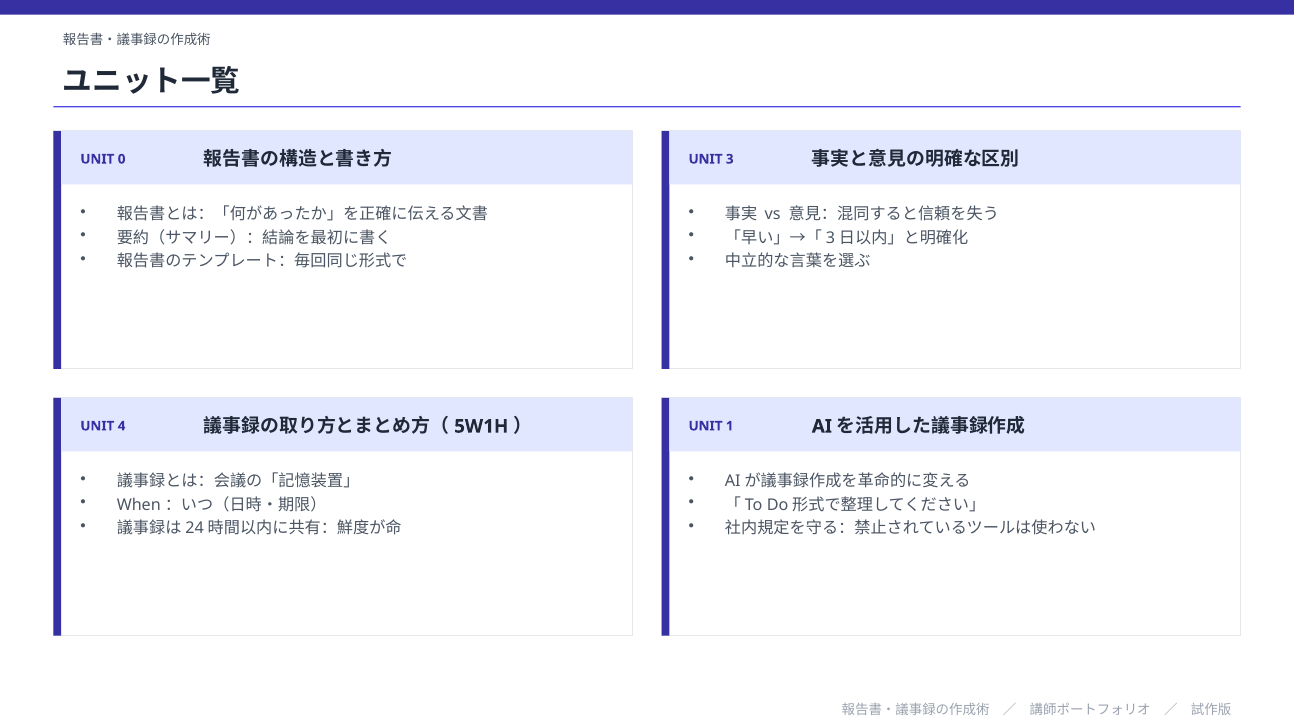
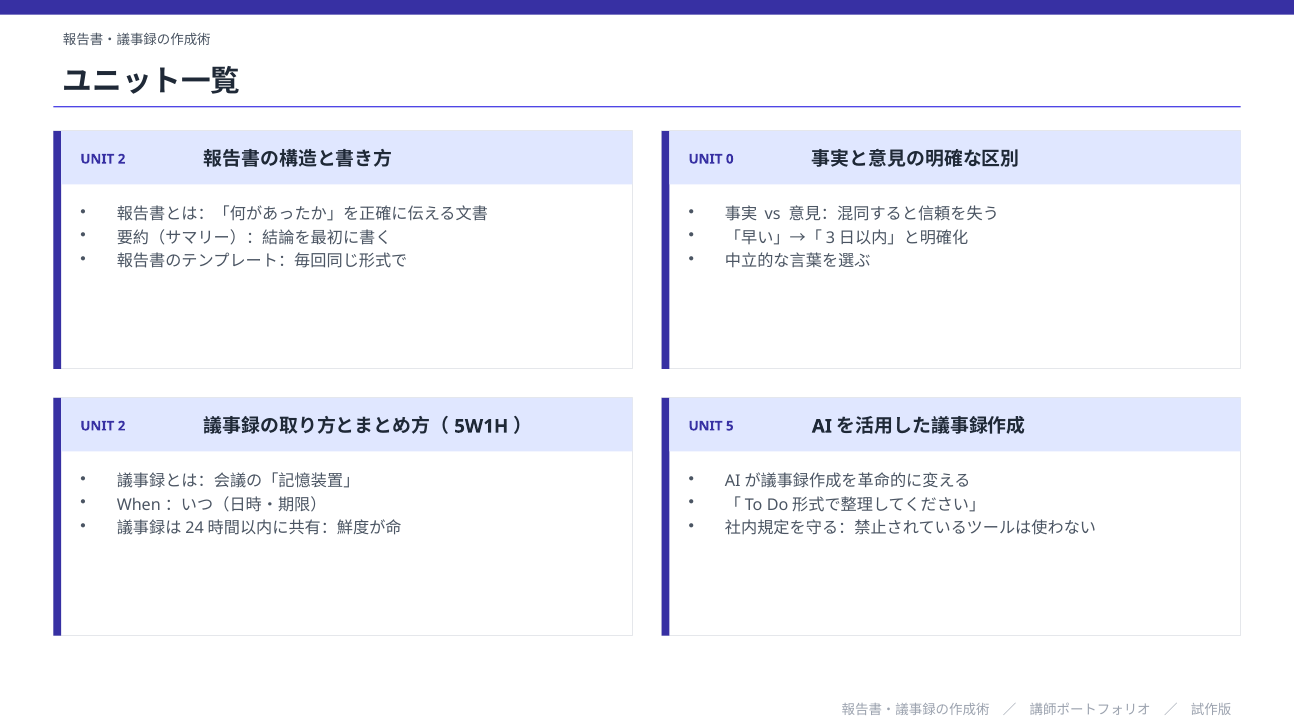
0 at (122, 159): 0 -> 2
3: 3 -> 0
4 at (122, 426): 4 -> 2
1: 1 -> 5
